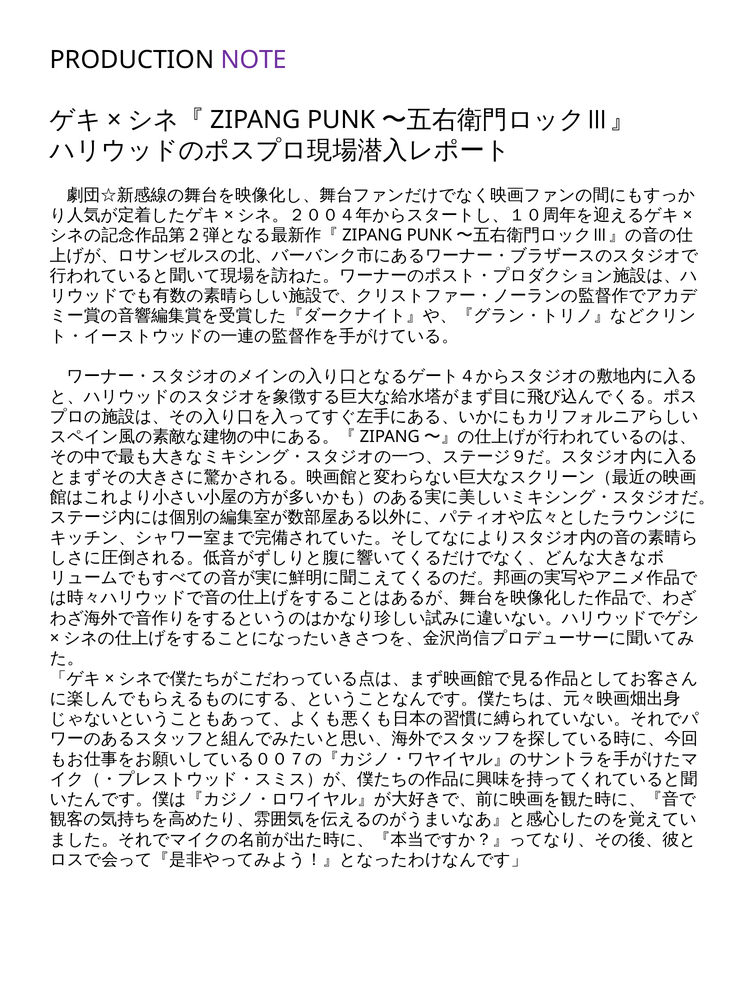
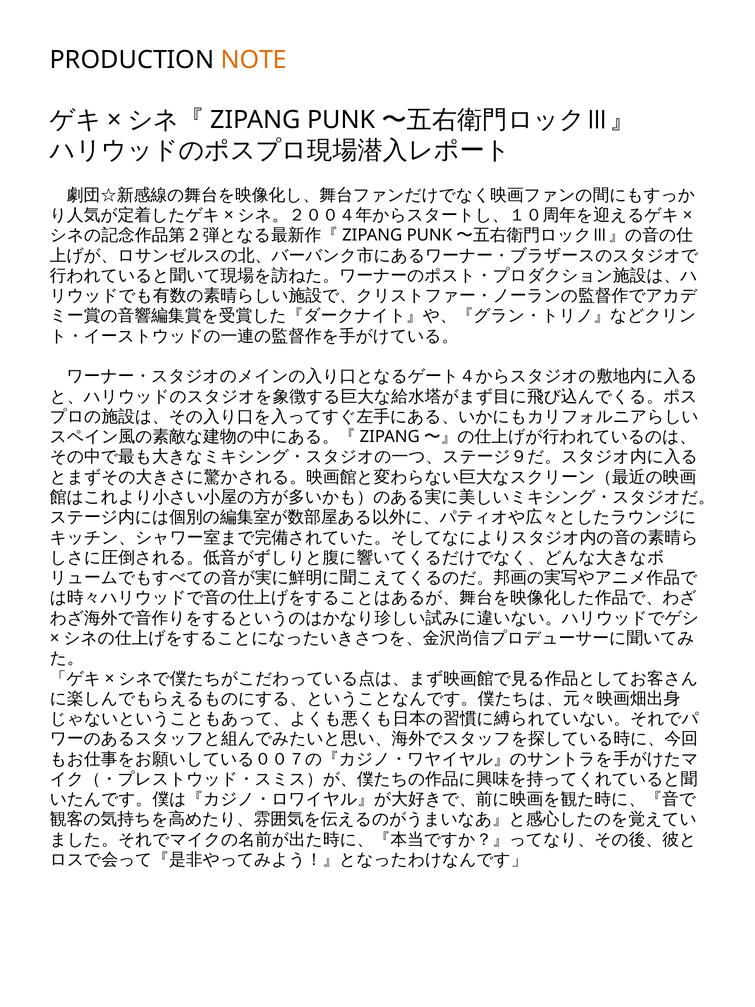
NOTE colour: purple -> orange
